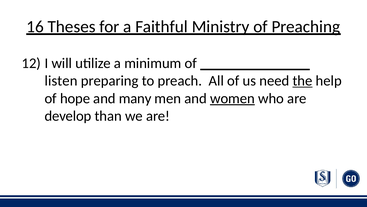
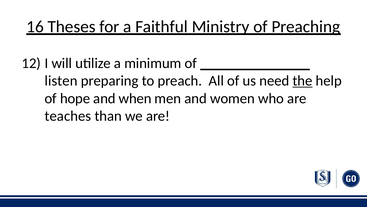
many: many -> when
women underline: present -> none
develop: develop -> teaches
